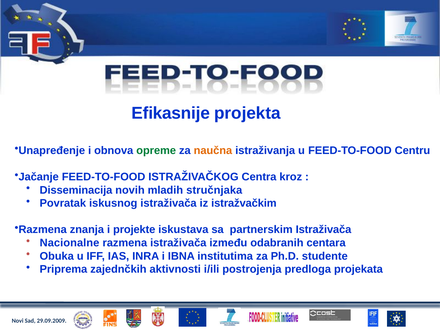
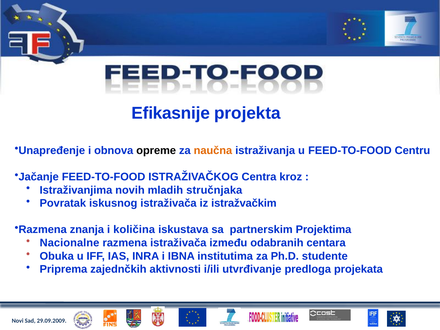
opreme colour: green -> black
Disseminacija: Disseminacija -> Istraživanjima
projekte: projekte -> količina
partnerskim Istraživača: Istraživača -> Projektima
postrojenja: postrojenja -> utvrđivanje
